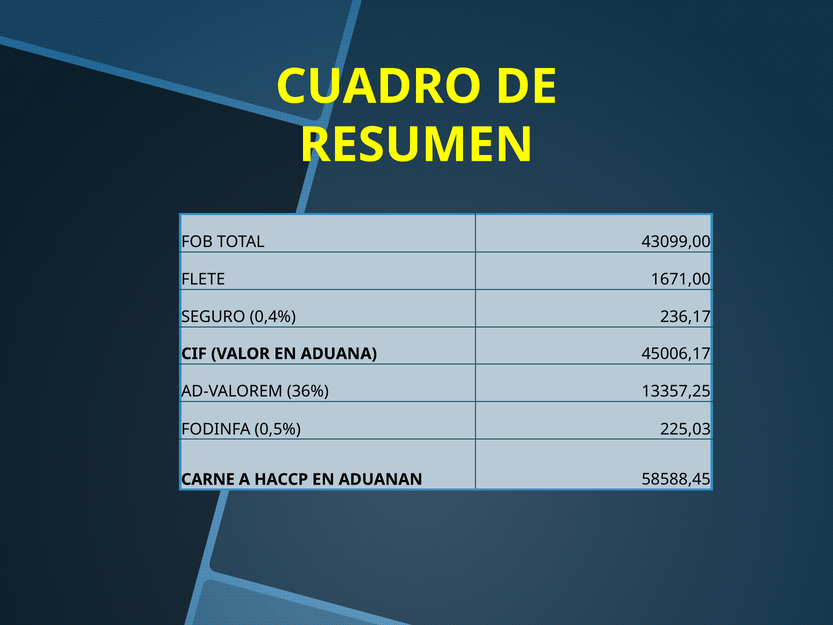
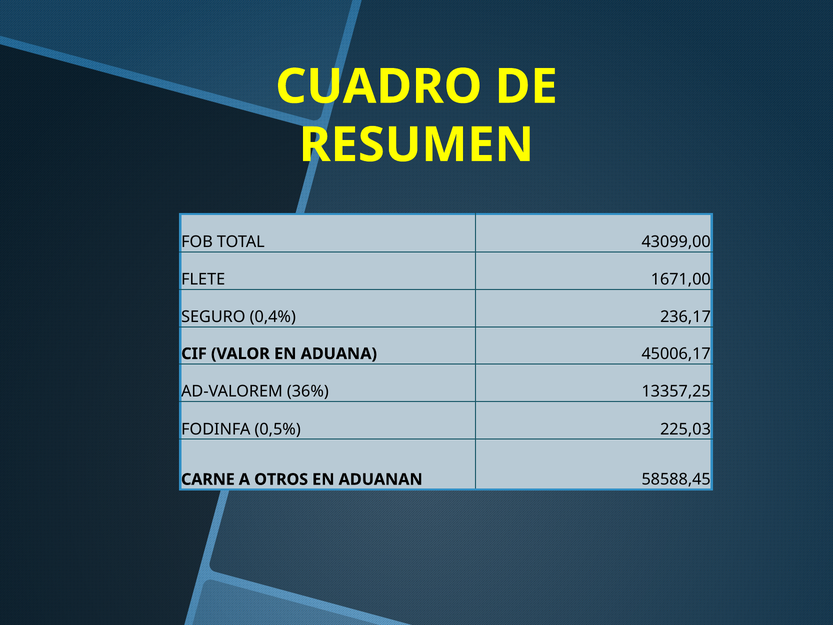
HACCP: HACCP -> OTROS
